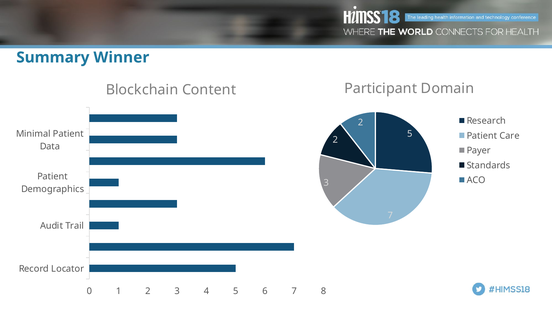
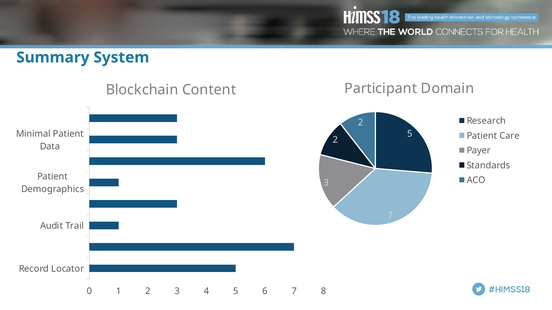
Winner: Winner -> System
